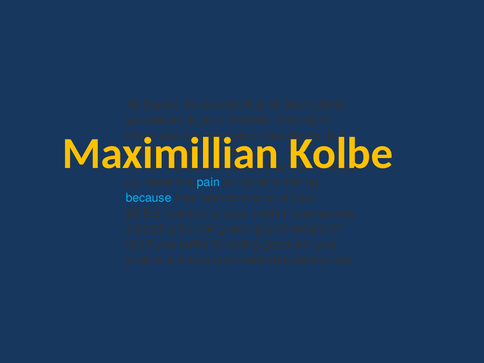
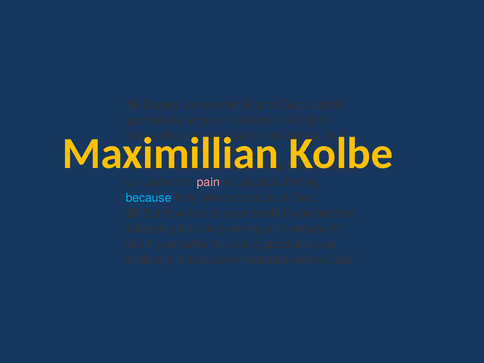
pain colour: light blue -> pink
